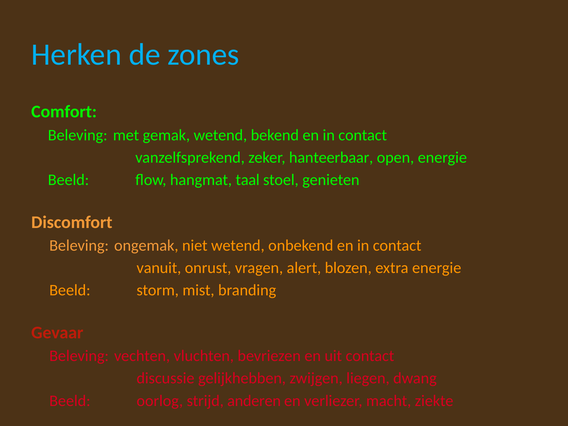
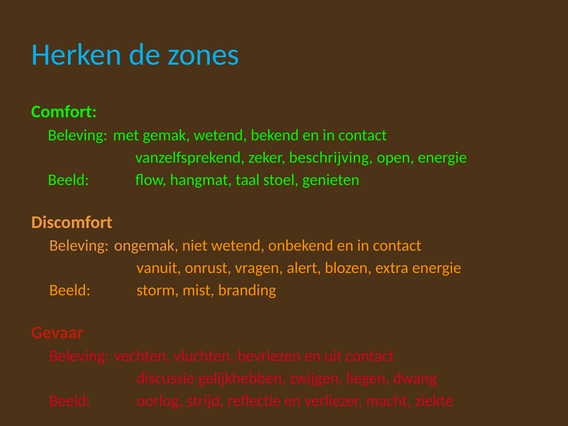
hanteerbaar: hanteerbaar -> beschrijving
anderen: anderen -> reflectie
